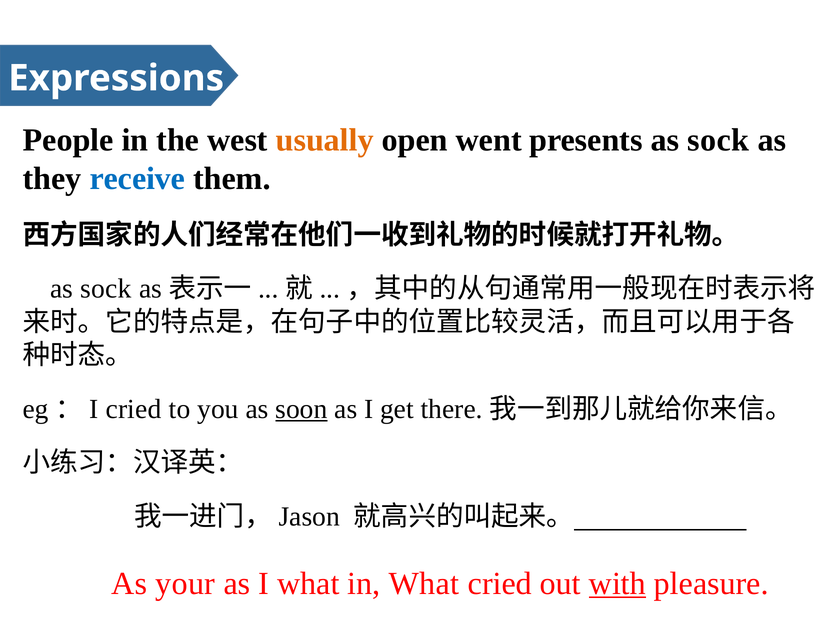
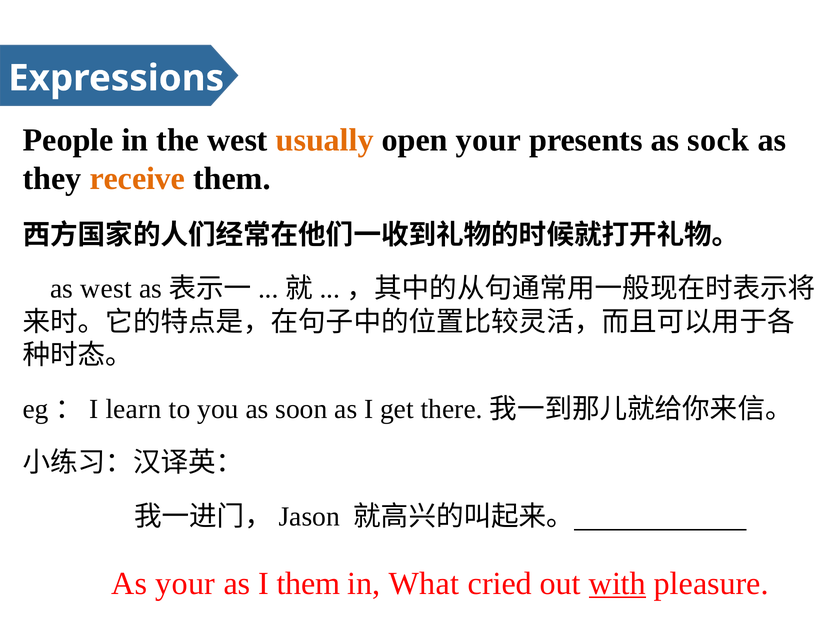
open went: went -> your
receive colour: blue -> orange
sock at (106, 288): sock -> west
eg：I cried: cried -> learn
soon underline: present -> none
I what: what -> them
